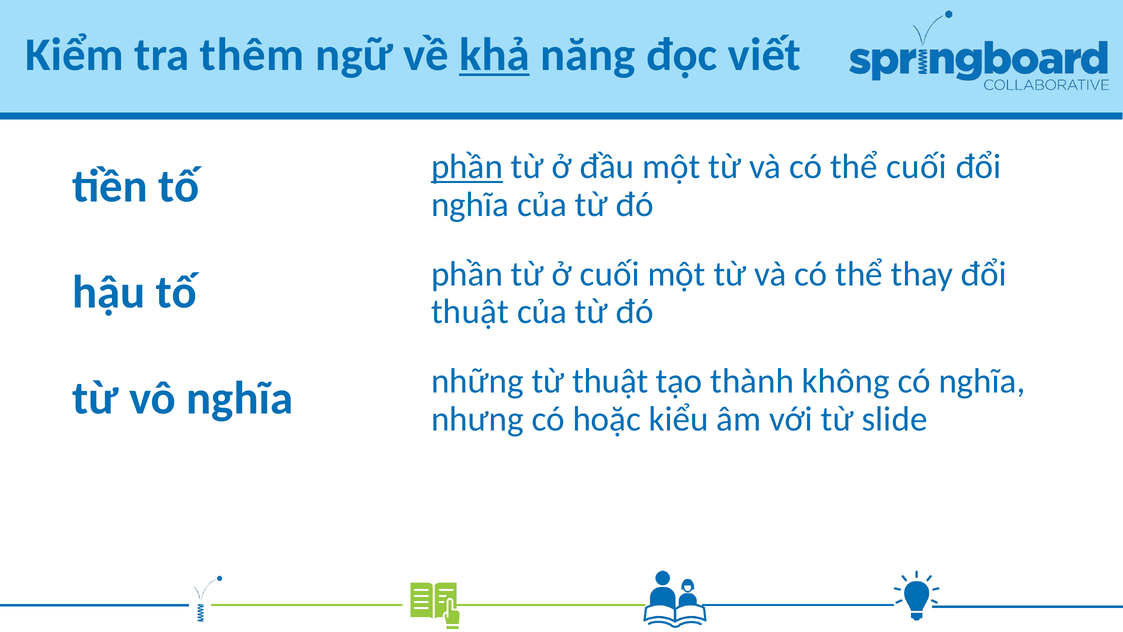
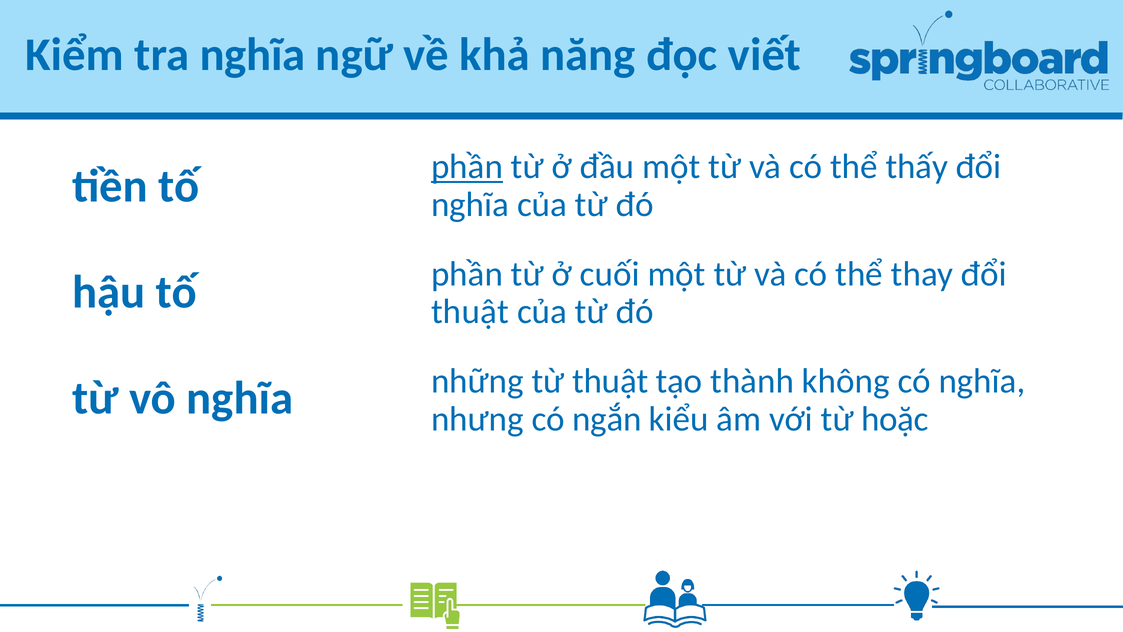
tra thêm: thêm -> nghĩa
khả underline: present -> none
thể cuối: cuối -> thấy
hoặc: hoặc -> ngắn
slide: slide -> hoặc
